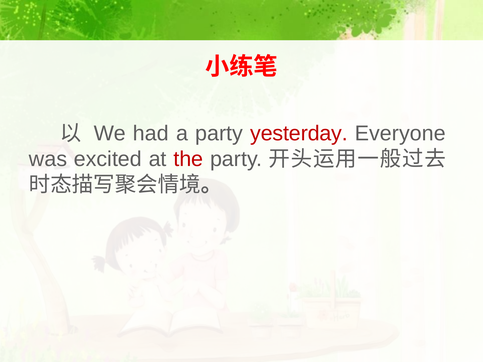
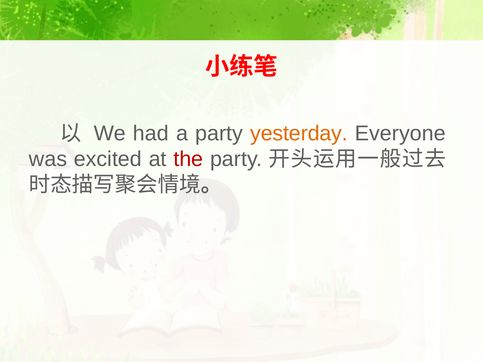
yesterday colour: red -> orange
